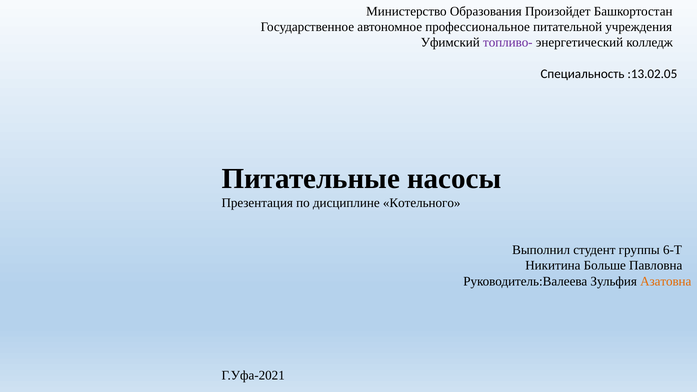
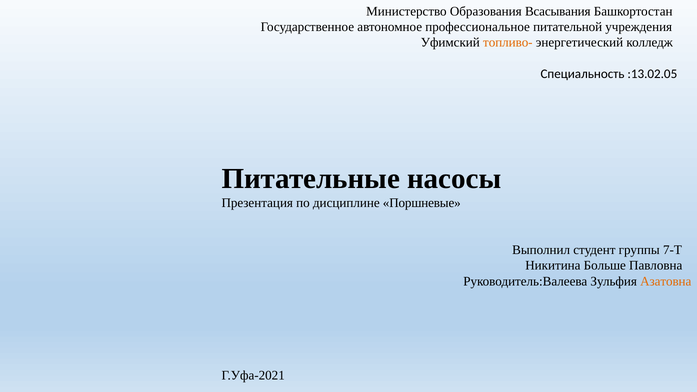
Произойдет: Произойдет -> Всасывания
топливо- colour: purple -> orange
Котельного: Котельного -> Поршневые
6-Т: 6-Т -> 7-Т
